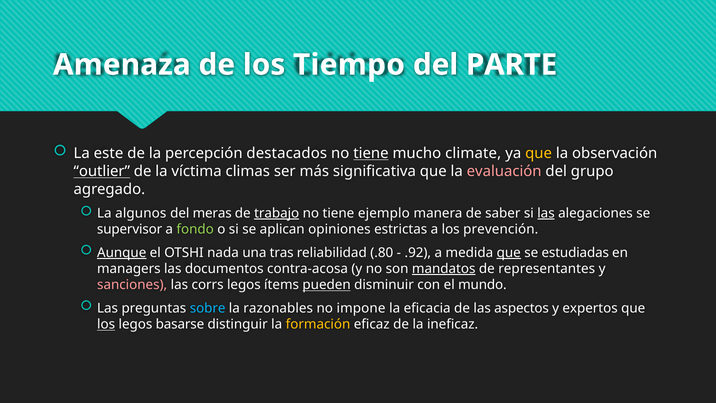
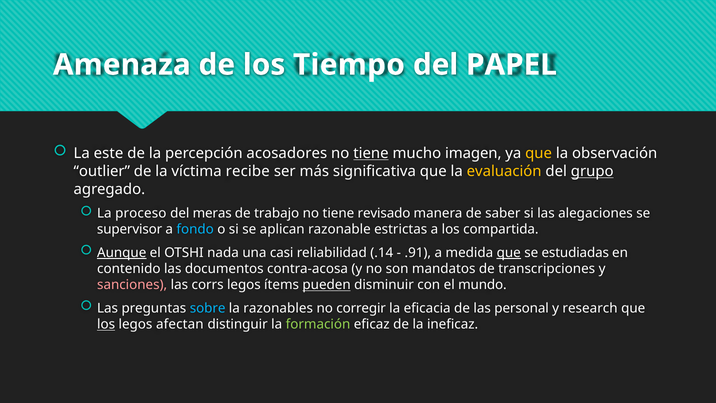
PARTE: PARTE -> PAPEL
destacados: destacados -> acosadores
climate: climate -> imagen
outlier underline: present -> none
climas: climas -> recibe
evaluación colour: pink -> yellow
grupo underline: none -> present
algunos: algunos -> proceso
trabajo underline: present -> none
ejemplo: ejemplo -> revisado
las at (546, 213) underline: present -> none
fondo colour: light green -> light blue
opiniones: opiniones -> razonable
prevención: prevención -> compartida
tras: tras -> casi
.80: .80 -> .14
.92: .92 -> .91
managers: managers -> contenido
mandatos underline: present -> none
representantes: representantes -> transcripciones
impone: impone -> corregir
aspectos: aspectos -> personal
expertos: expertos -> research
basarse: basarse -> afectan
formación colour: yellow -> light green
